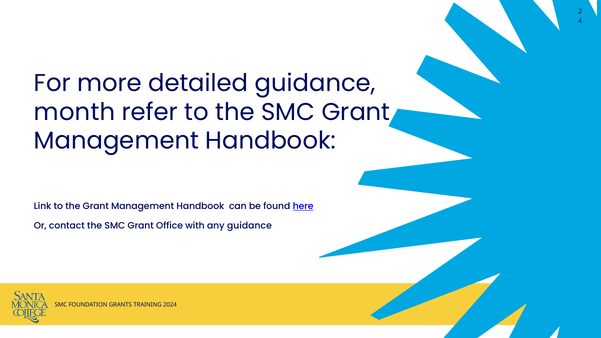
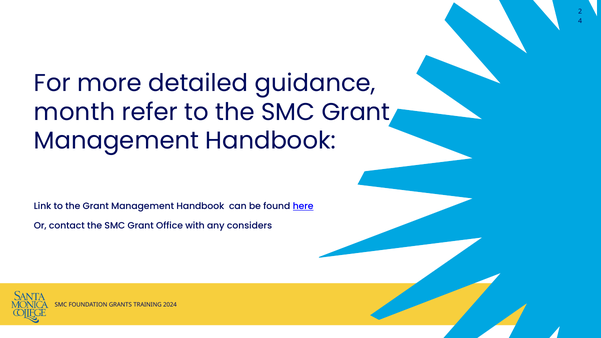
any guidance: guidance -> considers
